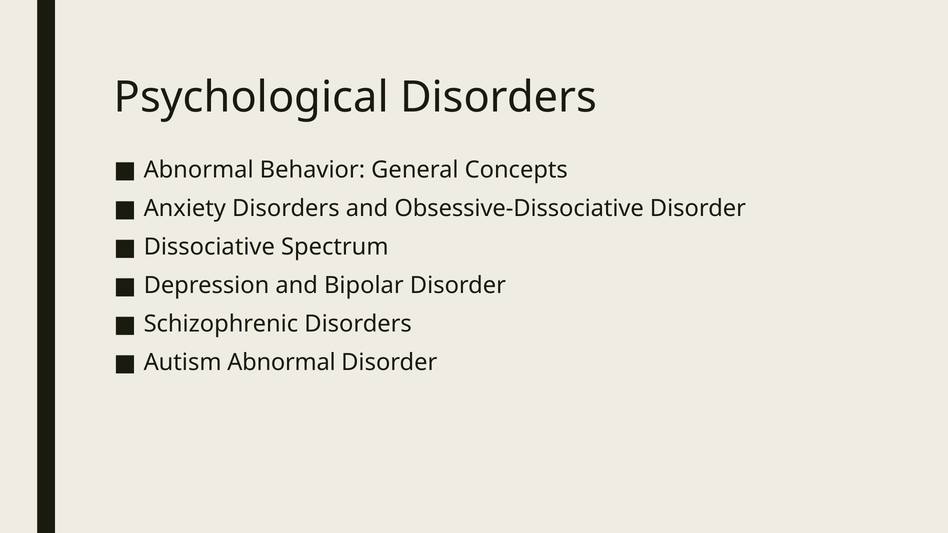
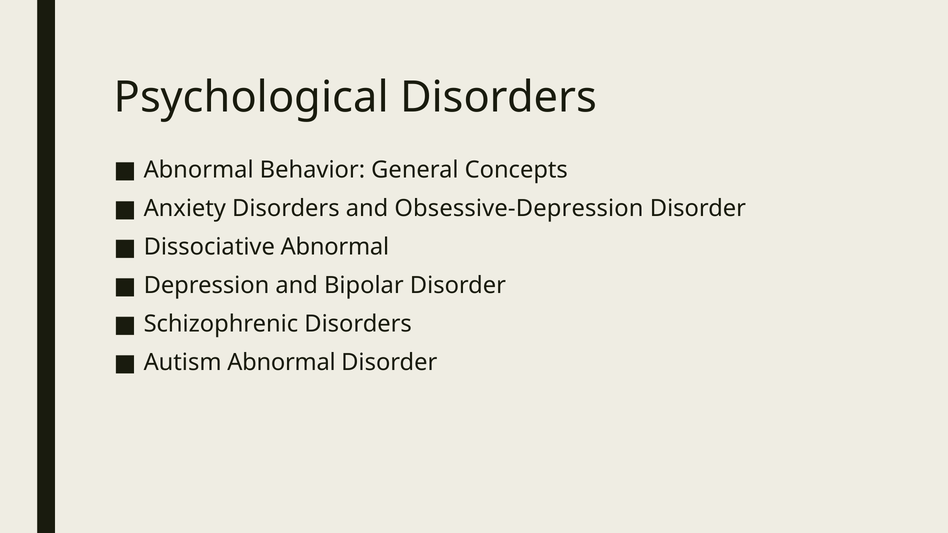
Obsessive-Dissociative: Obsessive-Dissociative -> Obsessive-Depression
Dissociative Spectrum: Spectrum -> Abnormal
